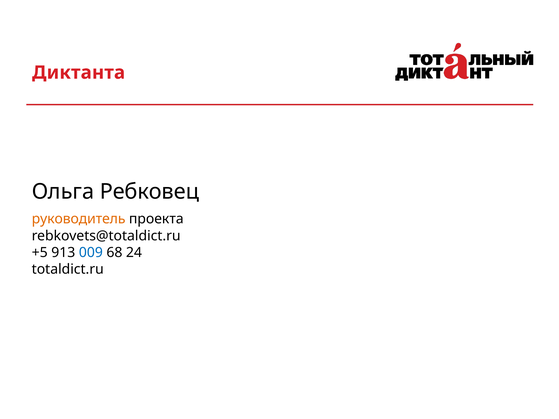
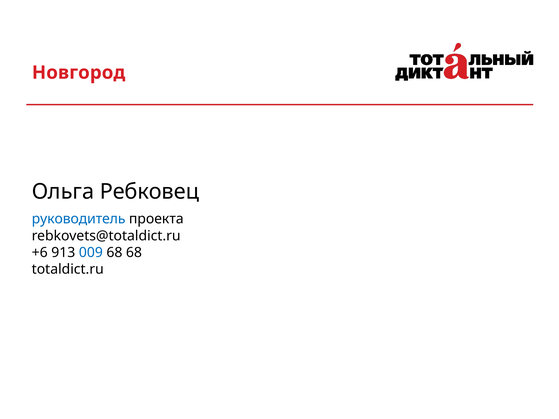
Диктанта: Диктанта -> Новгород
руководитель colour: orange -> blue
+5: +5 -> +6
68 24: 24 -> 68
